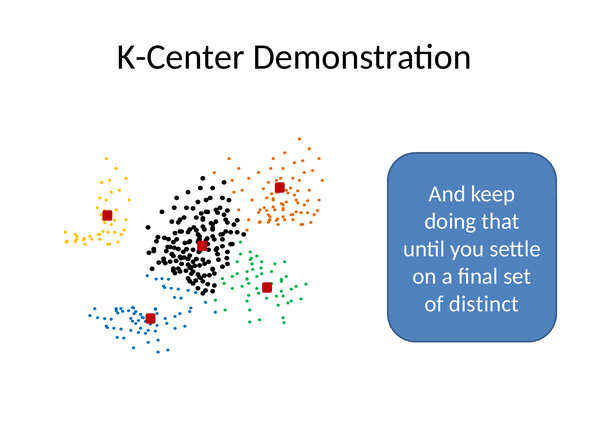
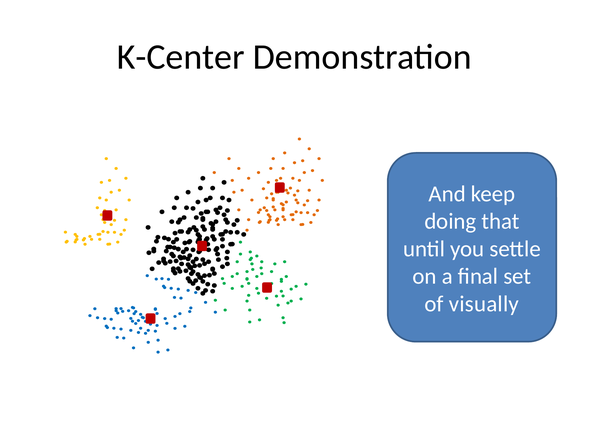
distinct: distinct -> visually
